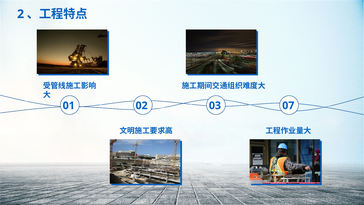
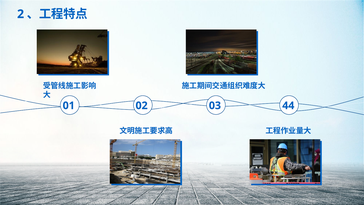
07: 07 -> 44
